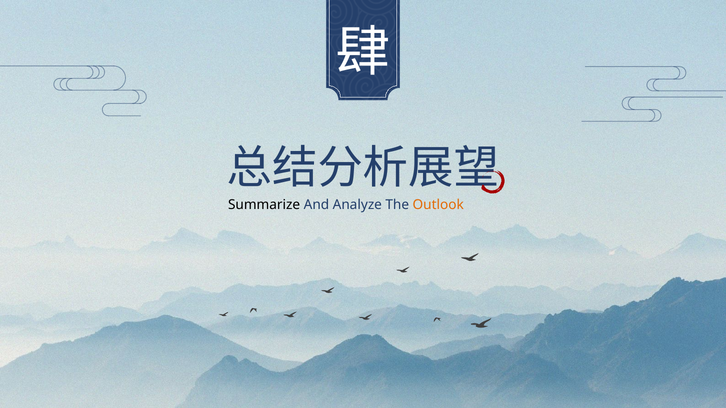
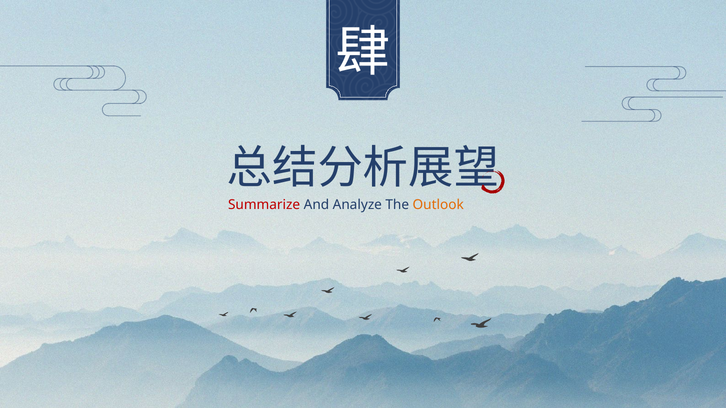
Summarize colour: black -> red
